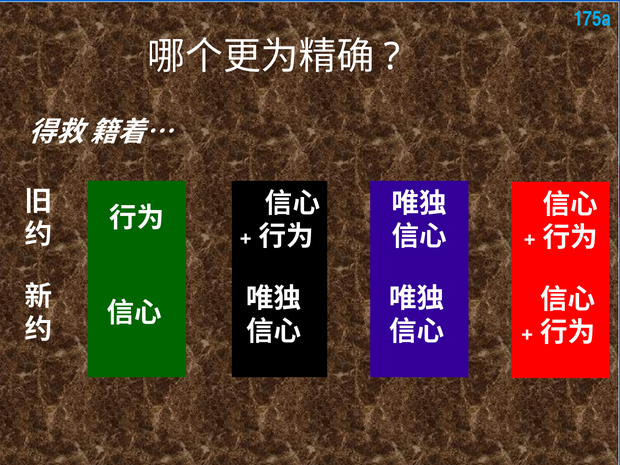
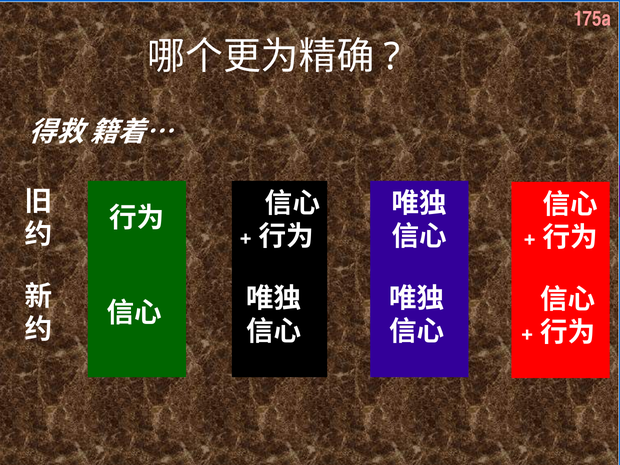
175a colour: light blue -> pink
